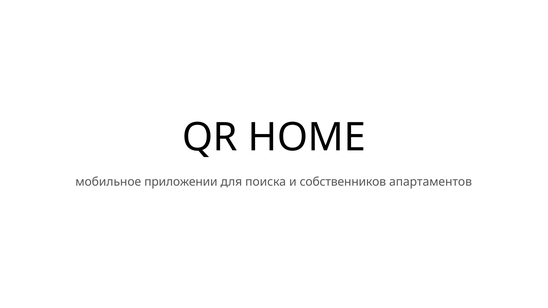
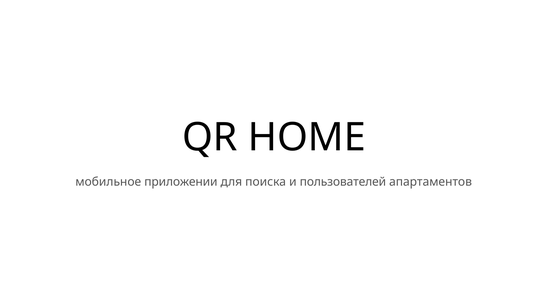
собственников: собственников -> пользователей
